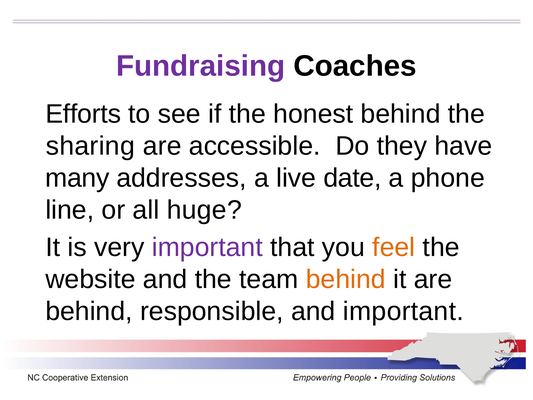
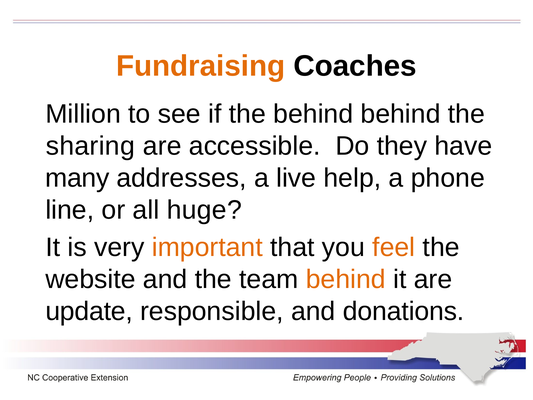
Fundraising colour: purple -> orange
Efforts: Efforts -> Million
the honest: honest -> behind
date: date -> help
important at (207, 247) colour: purple -> orange
behind at (89, 311): behind -> update
and important: important -> donations
